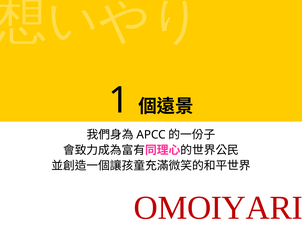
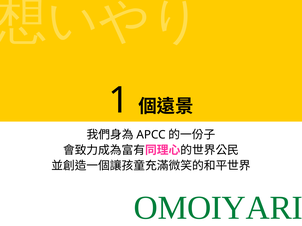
OMOIYARI colour: red -> green
